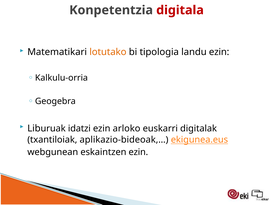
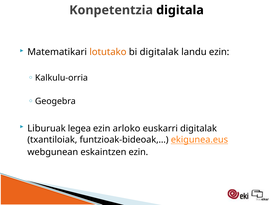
digitala colour: red -> black
bi tipologia: tipologia -> digitalak
idatzi: idatzi -> legea
aplikazio-bideoak,…: aplikazio-bideoak,… -> funtzioak-bideoak,…
